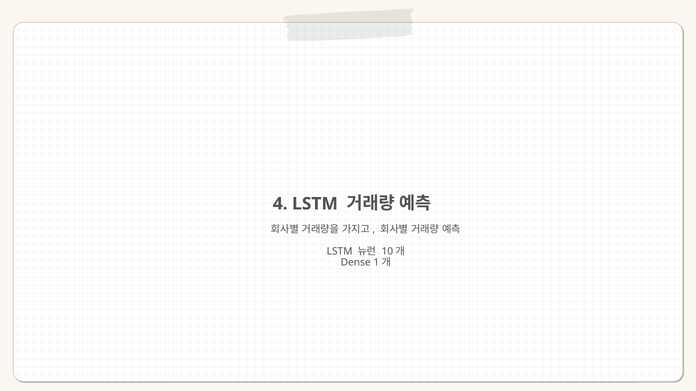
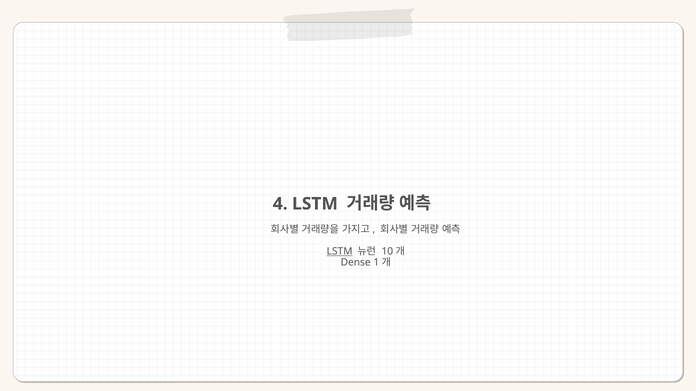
LSTM at (340, 252) underline: none -> present
